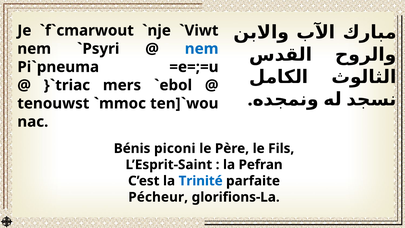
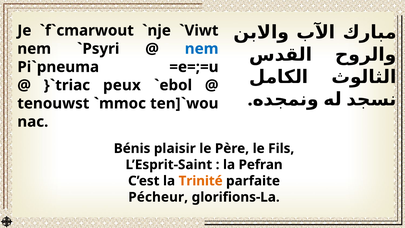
mers: mers -> peux
piconi: piconi -> plaisir
Trinité colour: blue -> orange
